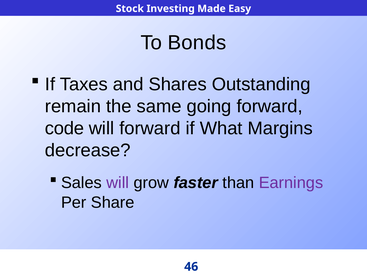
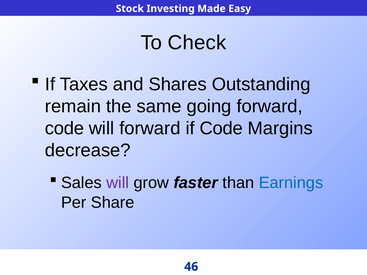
Bonds: Bonds -> Check
if What: What -> Code
Earnings colour: purple -> blue
